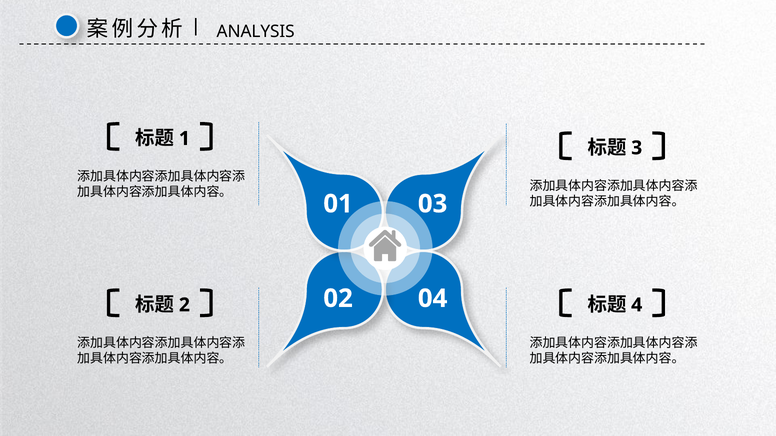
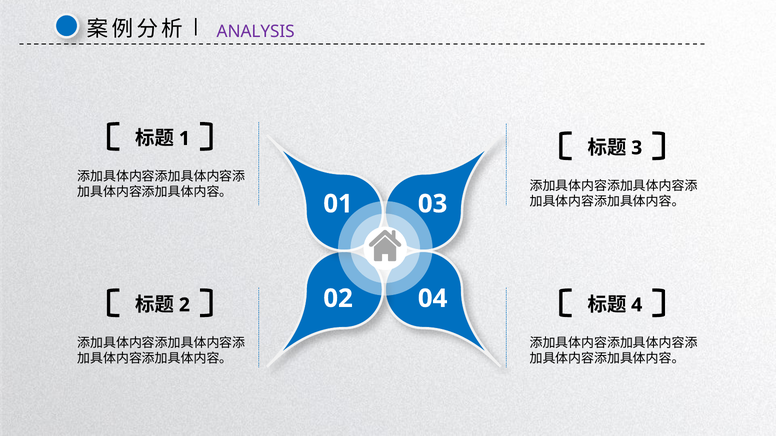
ANALYSIS colour: black -> purple
